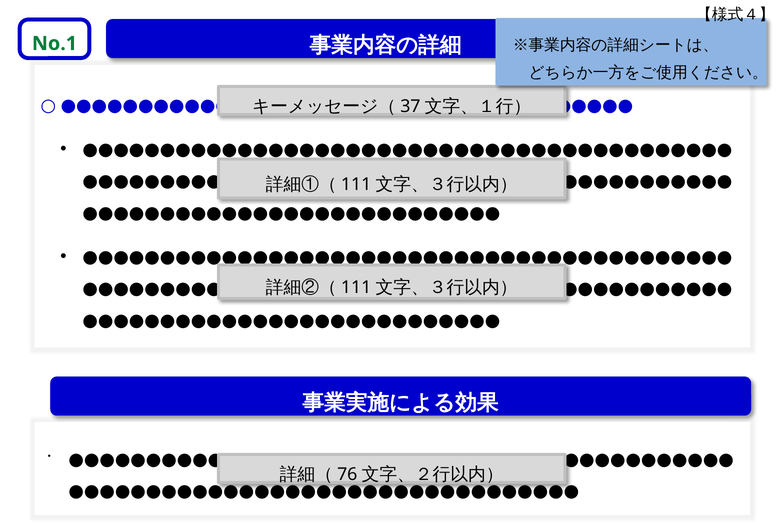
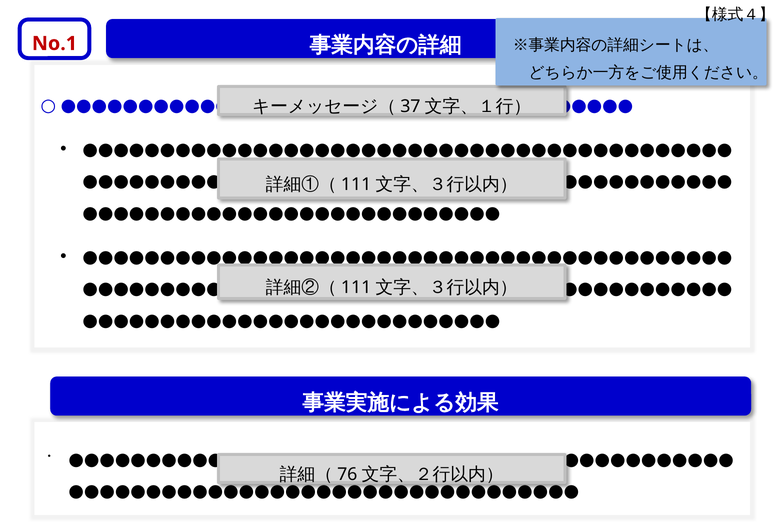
No.1 colour: green -> red
